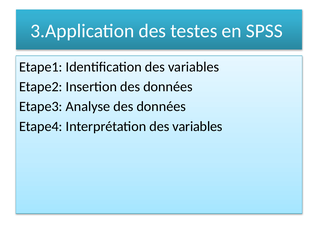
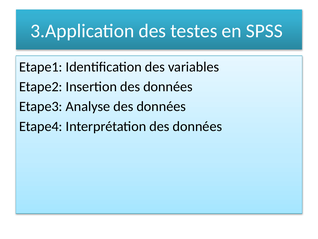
Interprétation des variables: variables -> données
